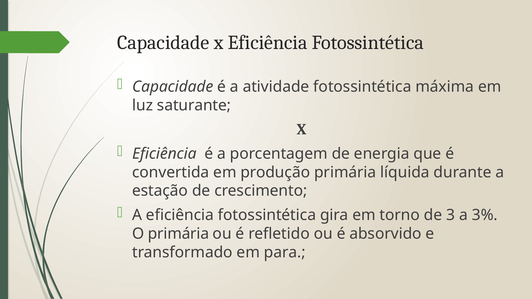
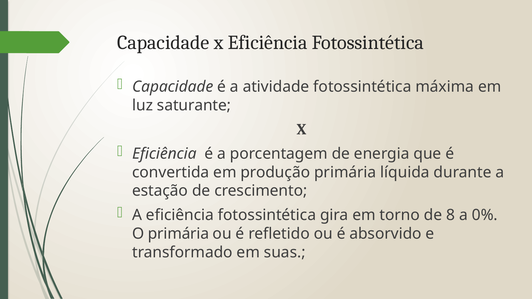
3: 3 -> 8
3%: 3% -> 0%
para: para -> suas
